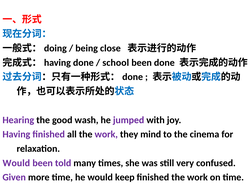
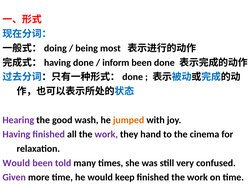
close: close -> most
school: school -> inform
jumped colour: purple -> orange
mind: mind -> hand
